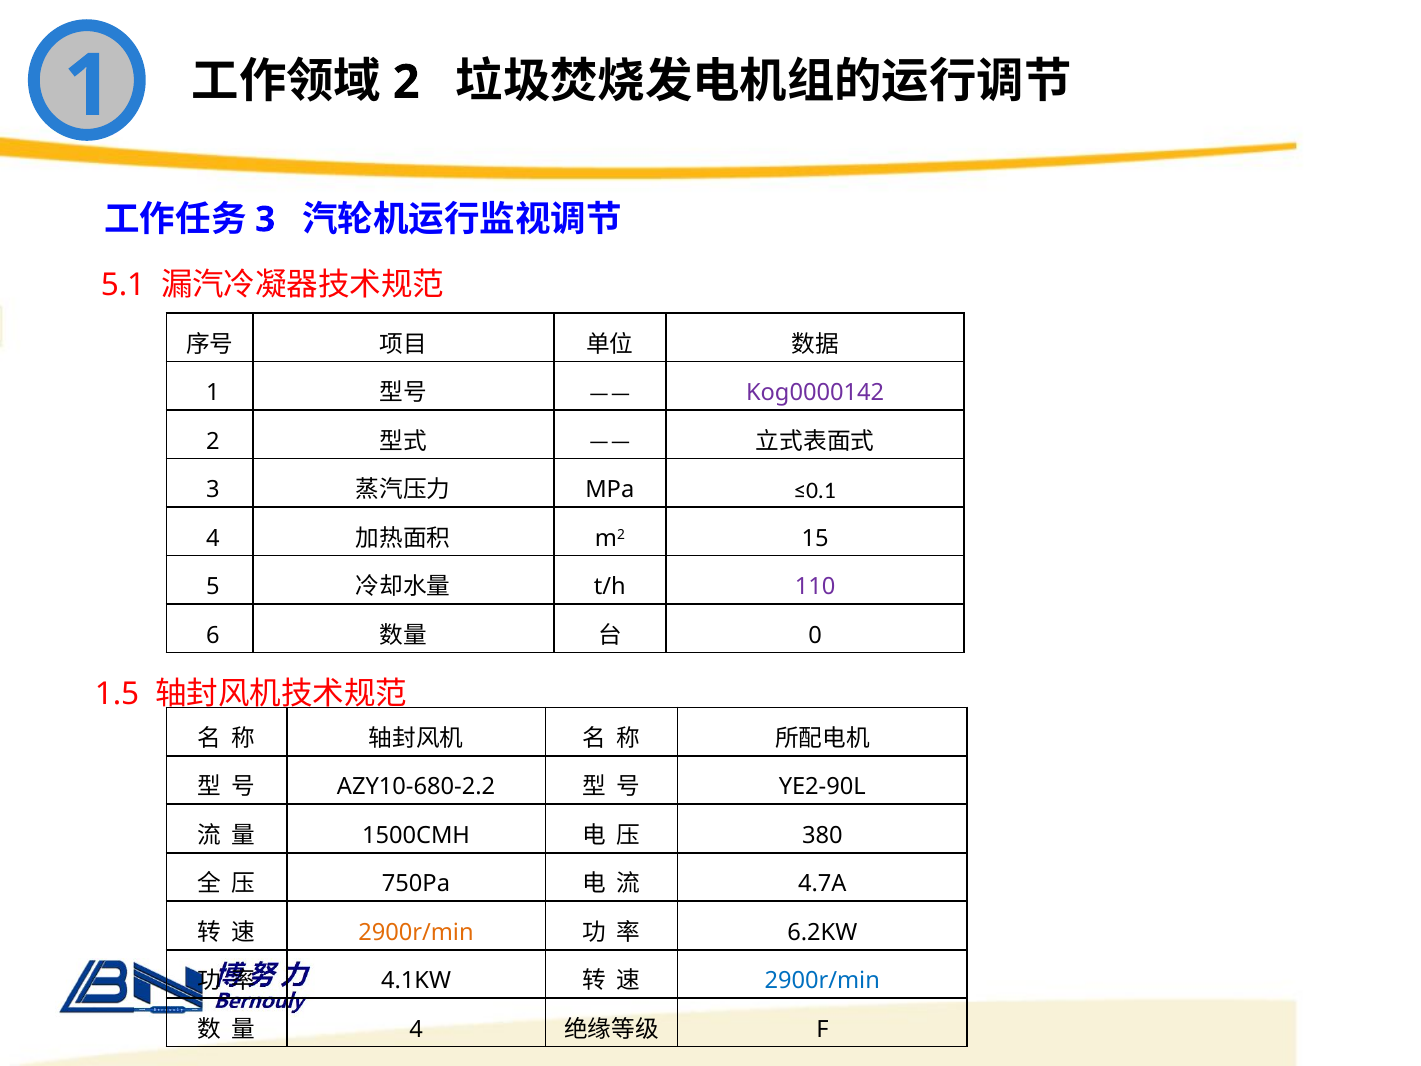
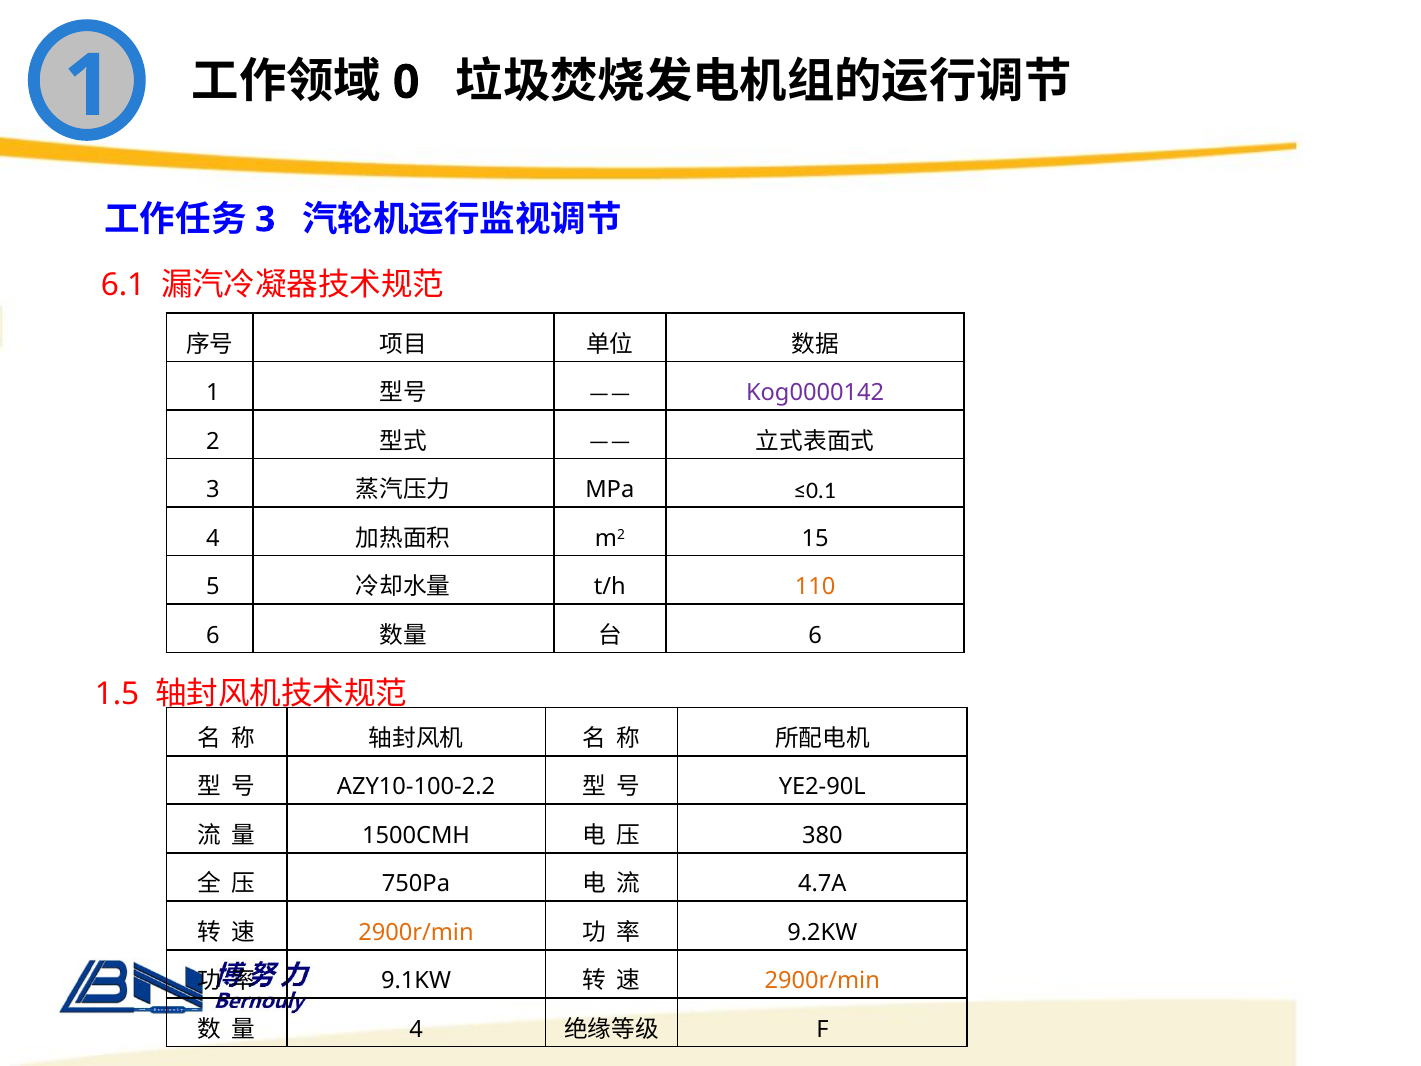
2 at (406, 82): 2 -> 0
5.1: 5.1 -> 6.1
110 colour: purple -> orange
0 at (815, 635): 0 -> 6
AZY10-680-2.2: AZY10-680-2.2 -> AZY10-100-2.2
6.2KW: 6.2KW -> 9.2KW
4.1KW: 4.1KW -> 9.1KW
2900r/min at (822, 981) colour: blue -> orange
